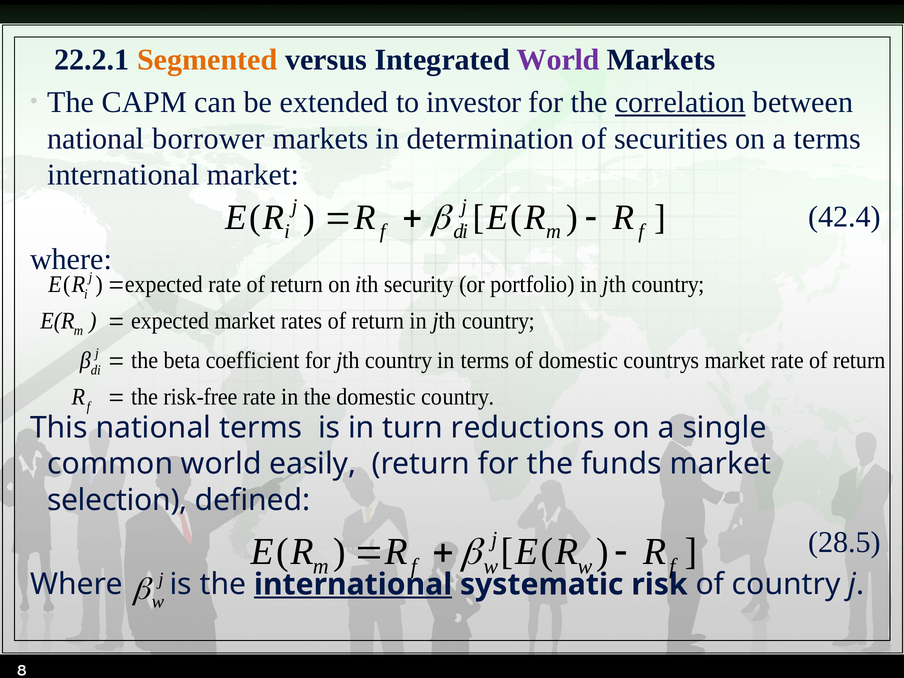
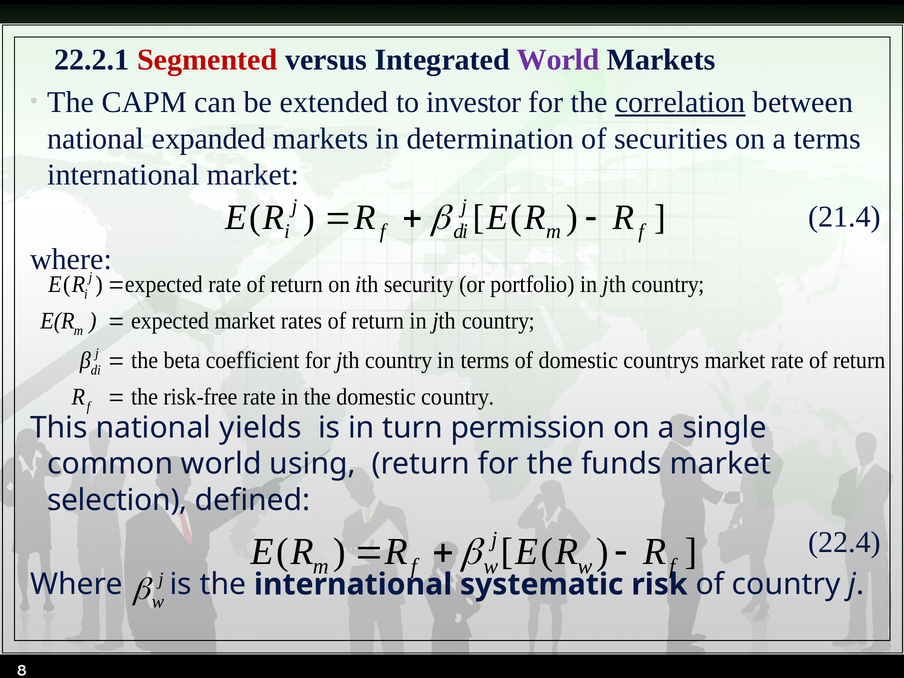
Segmented colour: orange -> red
borrower: borrower -> expanded
42.4: 42.4 -> 21.4
national terms: terms -> yields
reductions: reductions -> permission
easily: easily -> using
28.5: 28.5 -> 22.4
international at (353, 584) underline: present -> none
